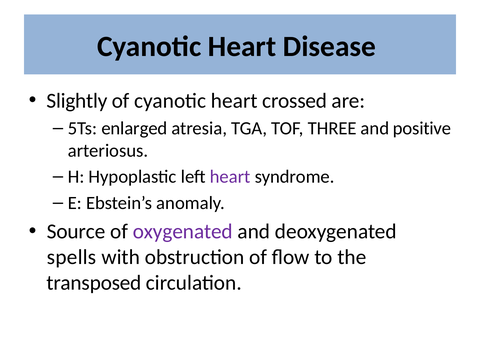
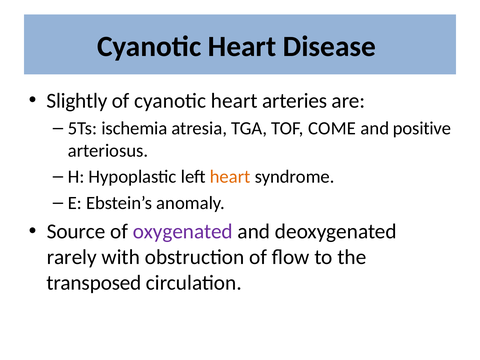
crossed: crossed -> arteries
enlarged: enlarged -> ischemia
THREE: THREE -> COME
heart at (230, 177) colour: purple -> orange
spells: spells -> rarely
